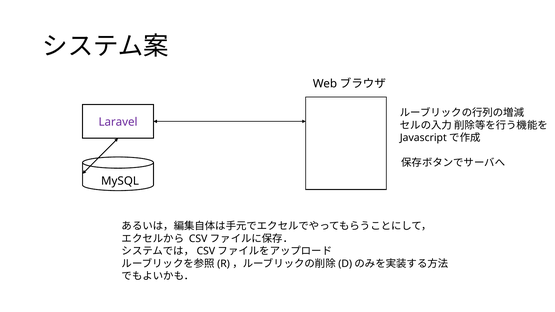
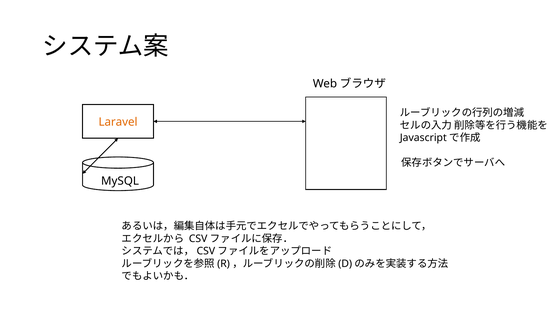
Laravel colour: purple -> orange
